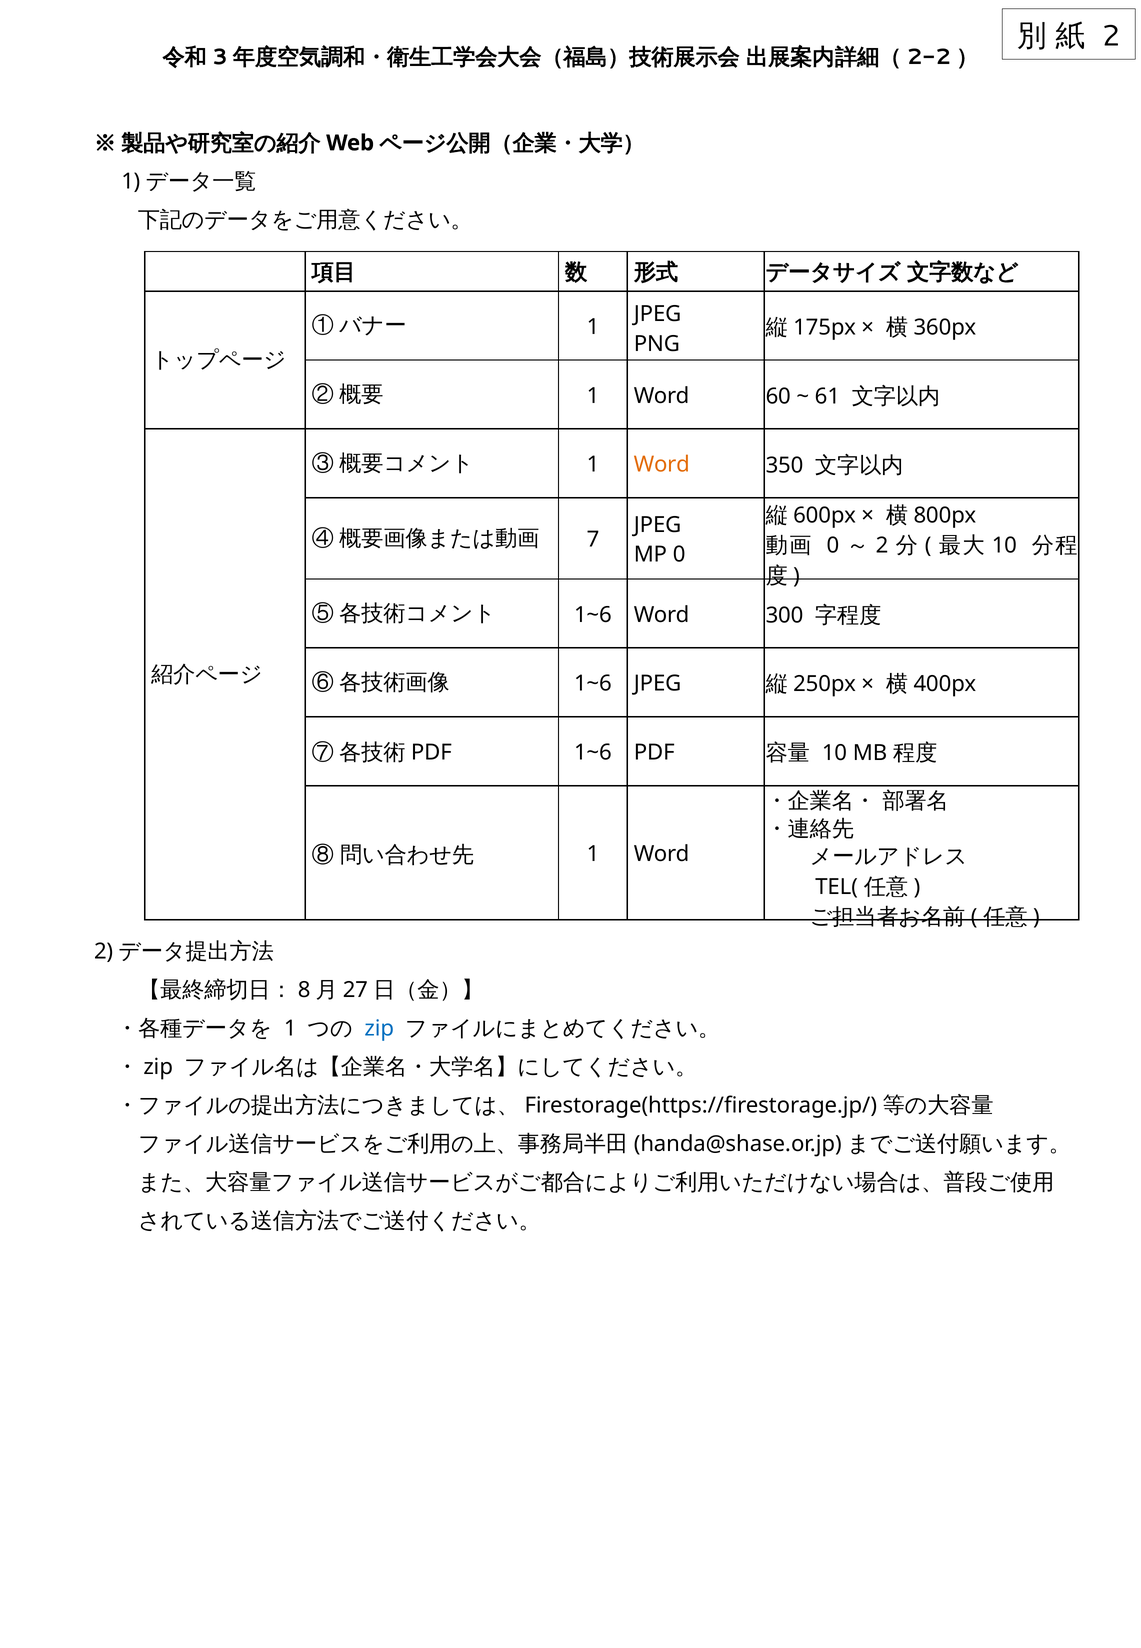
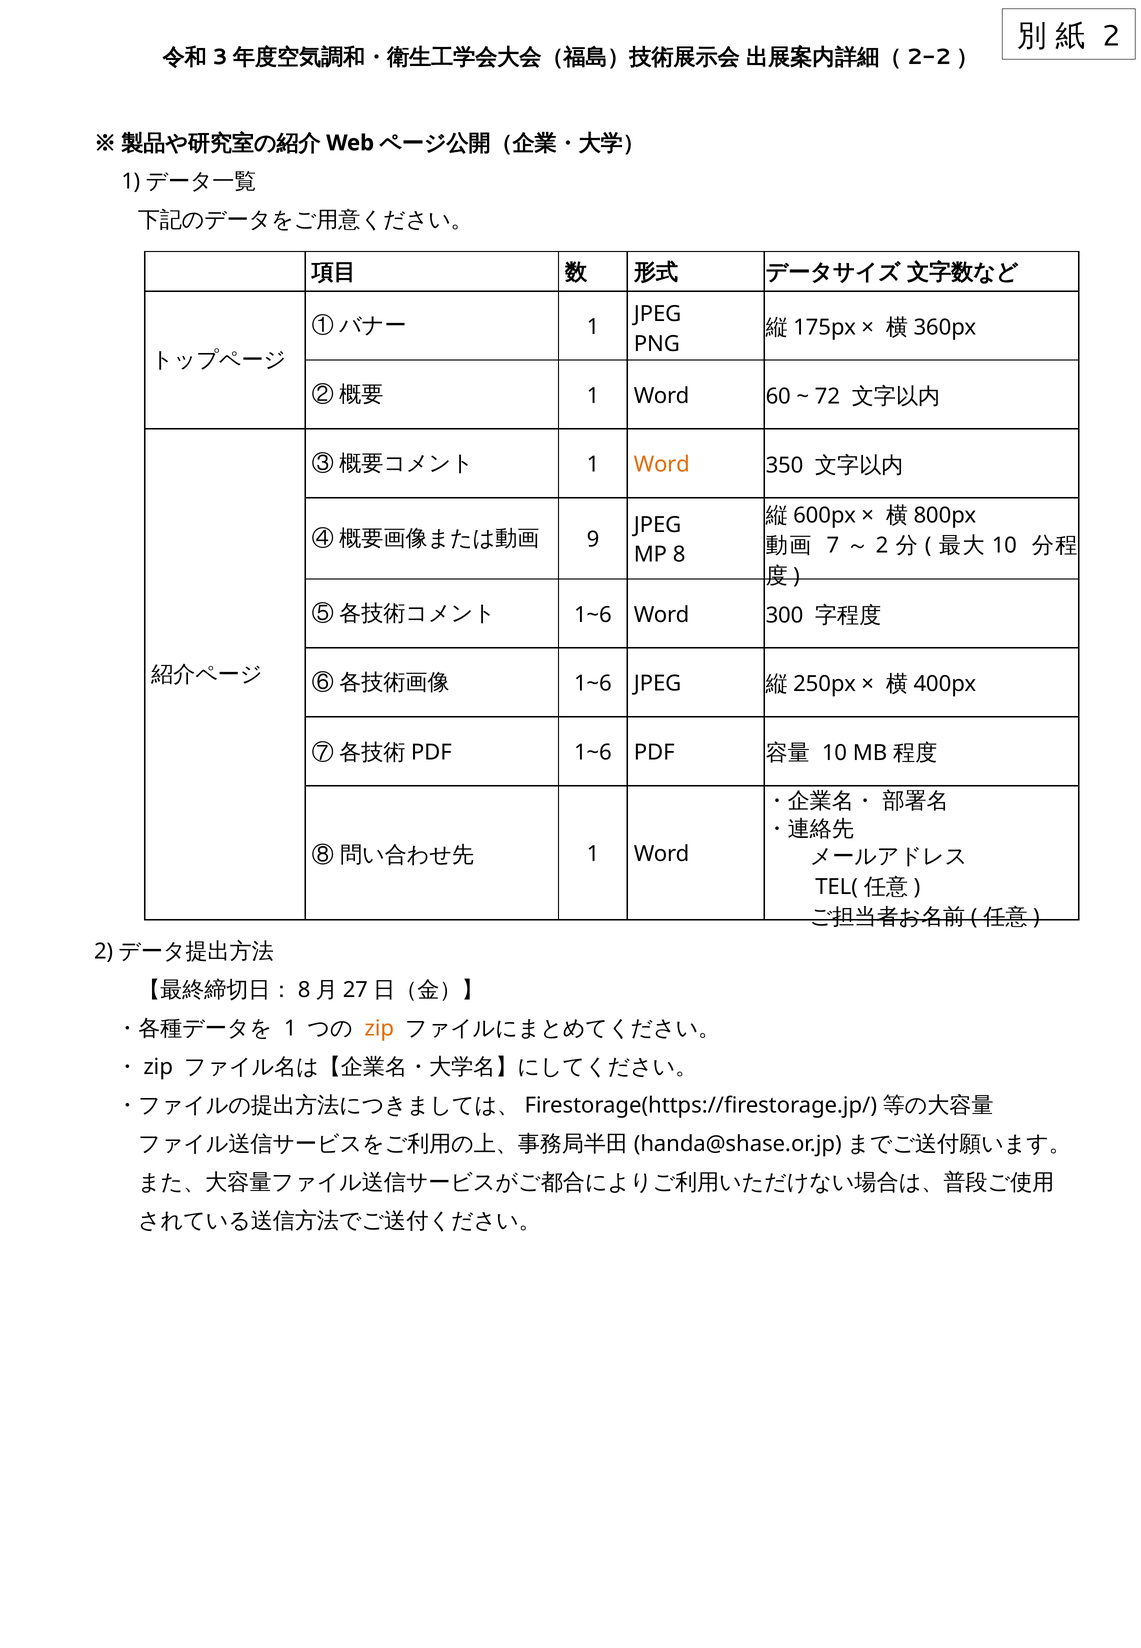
61: 61 -> 72
7: 7 -> 9
0 at (833, 546): 0 -> 7
MP 0: 0 -> 8
zip colour: blue -> orange
